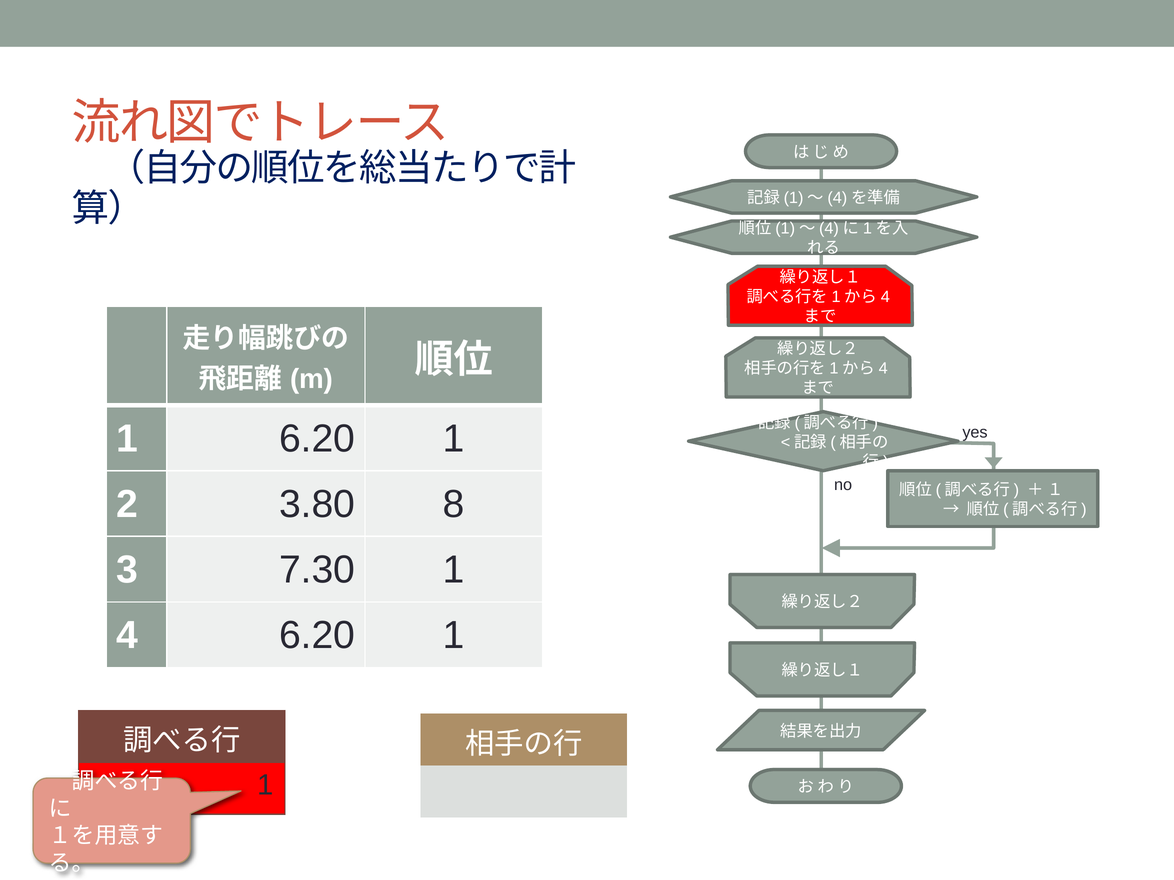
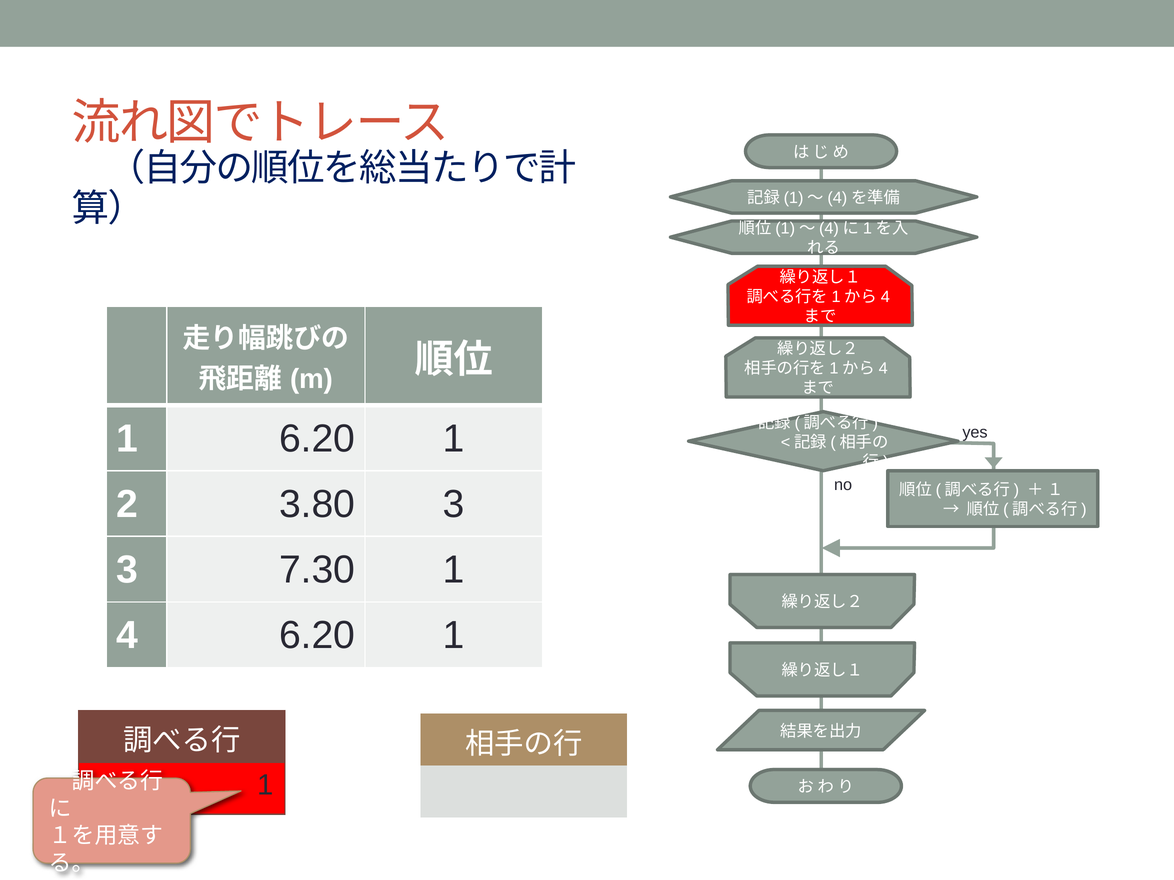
3.80 8: 8 -> 3
